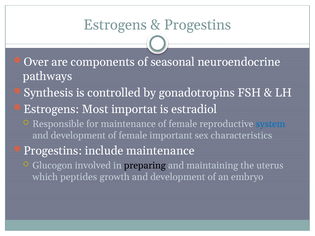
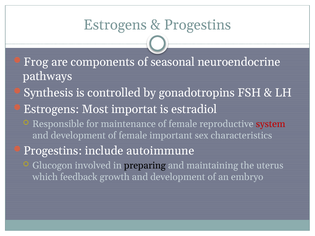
Over: Over -> Frog
system colour: blue -> red
include maintenance: maintenance -> autoimmune
peptides: peptides -> feedback
